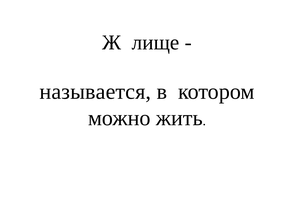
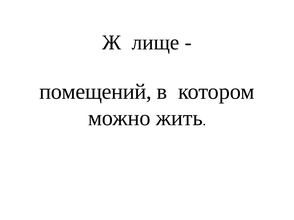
называется: называется -> помещений
